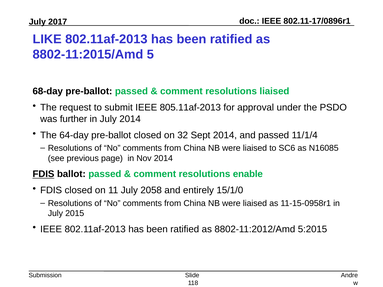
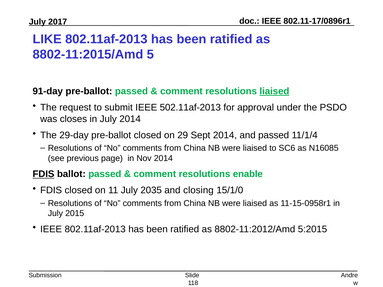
68-day: 68-day -> 91-day
liaised at (274, 91) underline: none -> present
805.11af-2013: 805.11af-2013 -> 502.11af-2013
further: further -> closes
64-day: 64-day -> 29-day
32: 32 -> 29
2058: 2058 -> 2035
entirely: entirely -> closing
